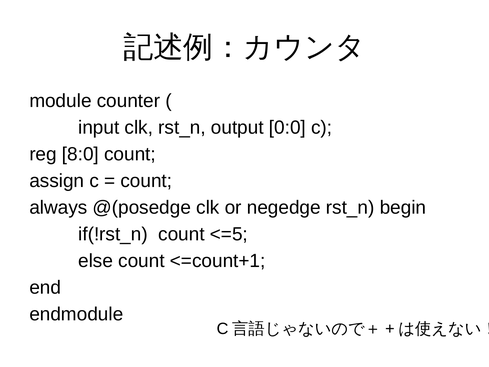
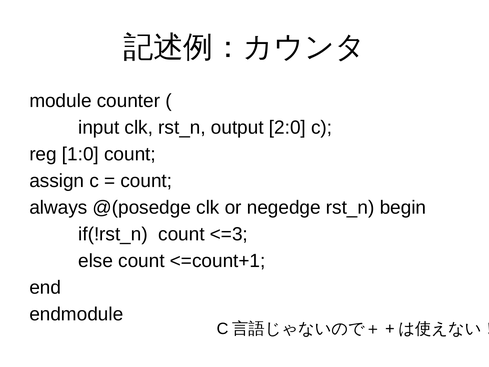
0:0: 0:0 -> 2:0
8:0: 8:0 -> 1:0
<=5: <=5 -> <=3
